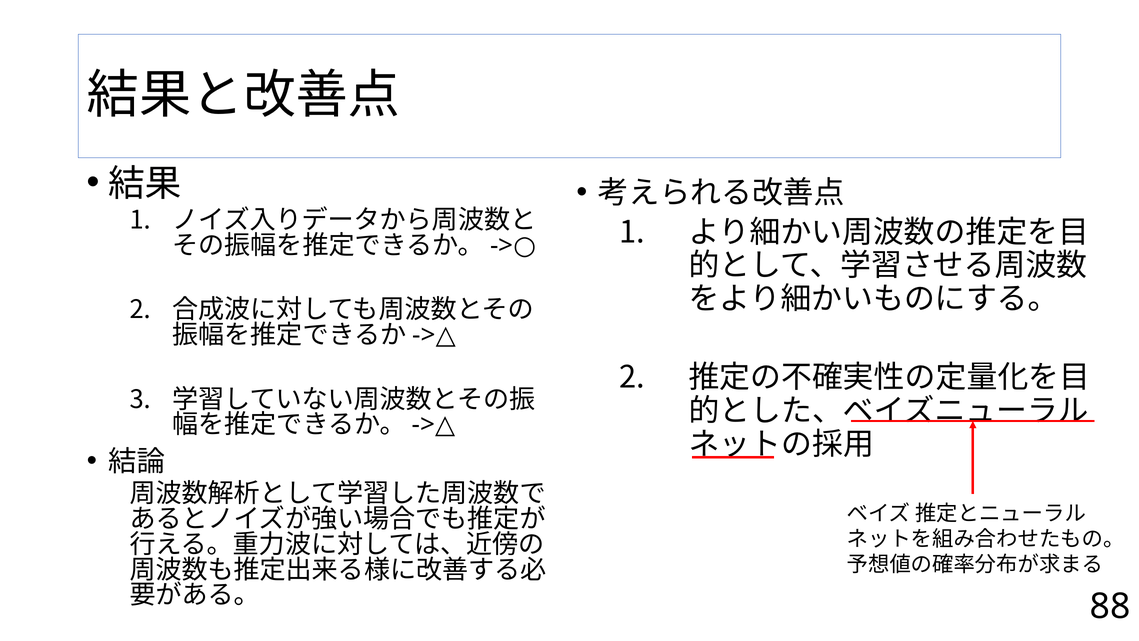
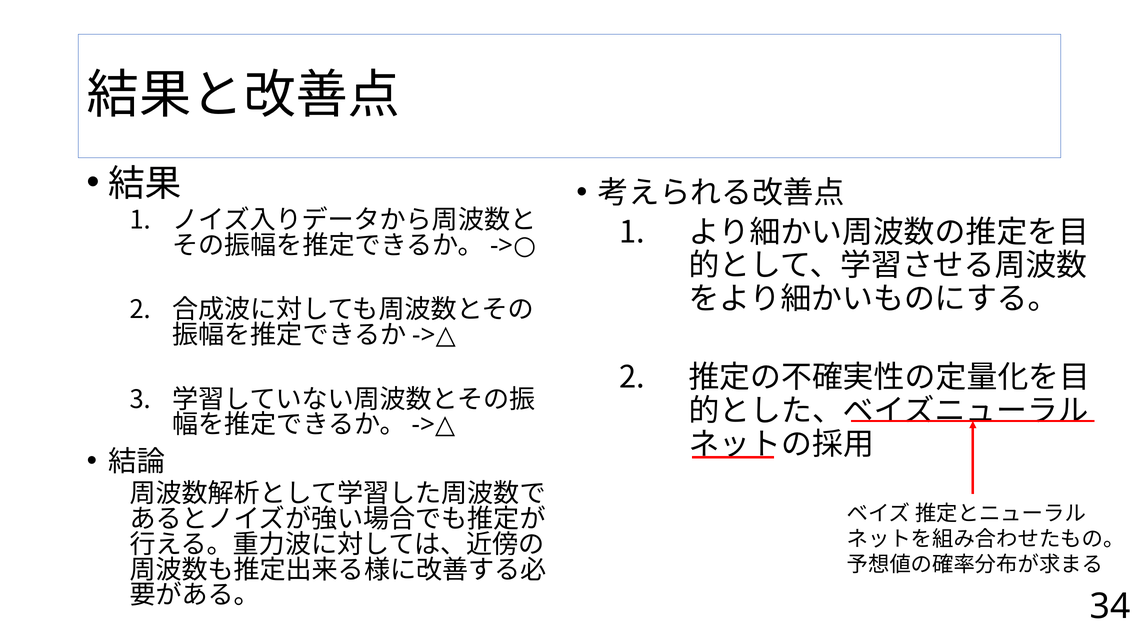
88: 88 -> 34
